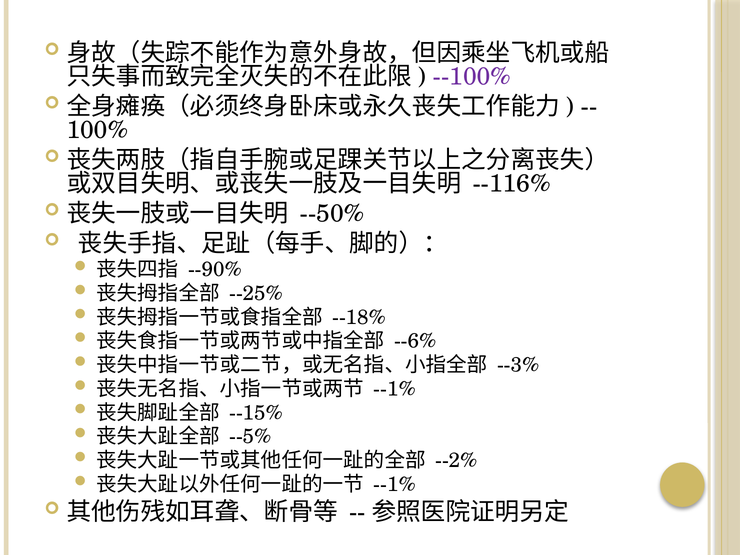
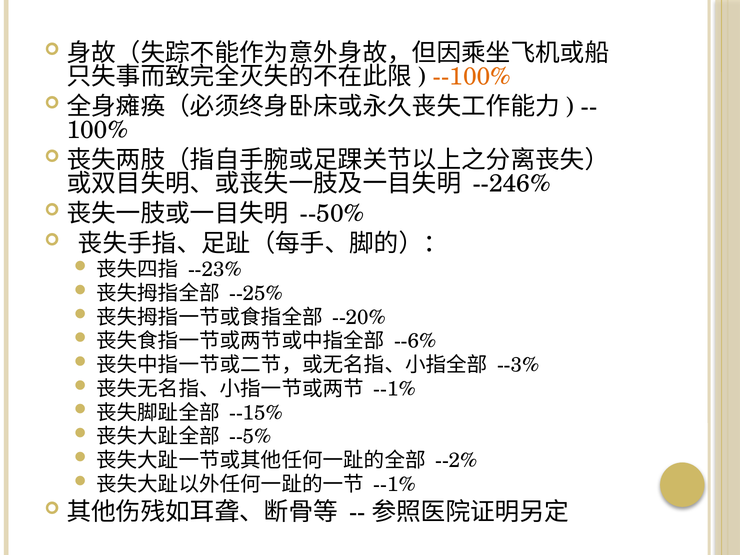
--100% colour: purple -> orange
--116%: --116% -> --246%
--90%: --90% -> --23%
--18%: --18% -> --20%
